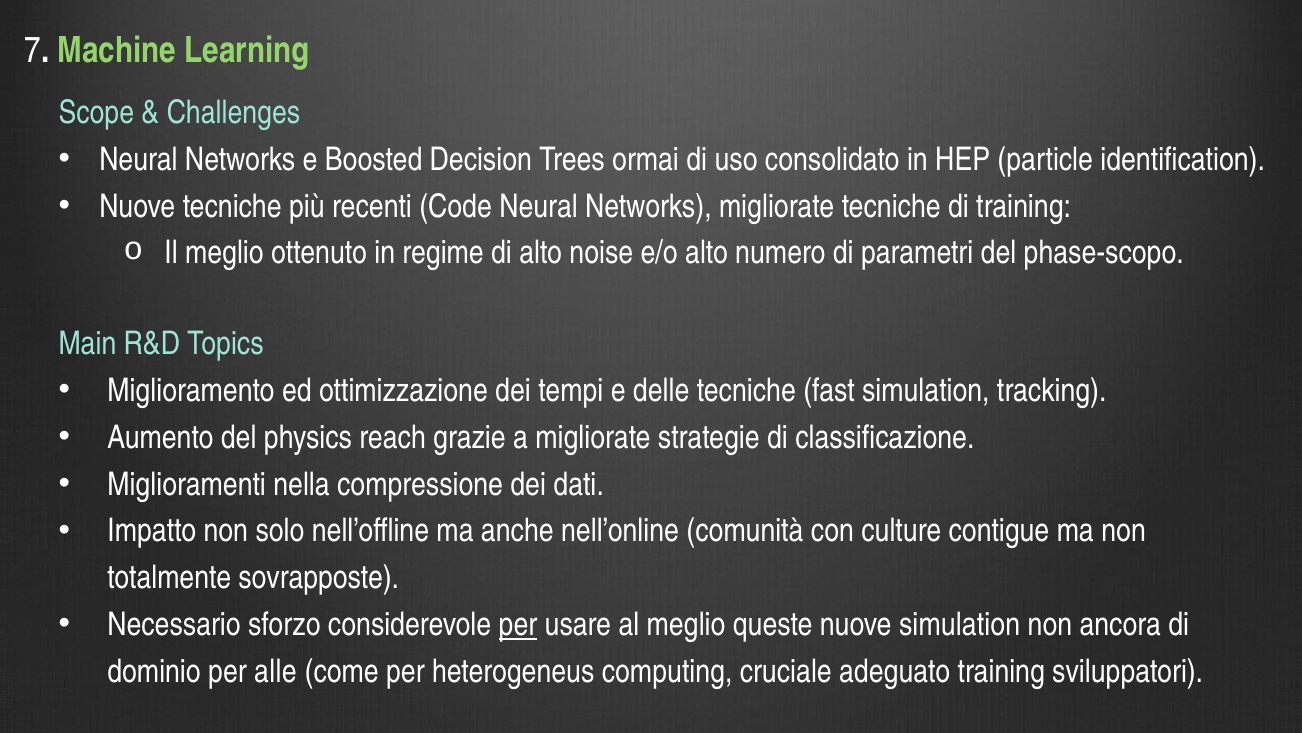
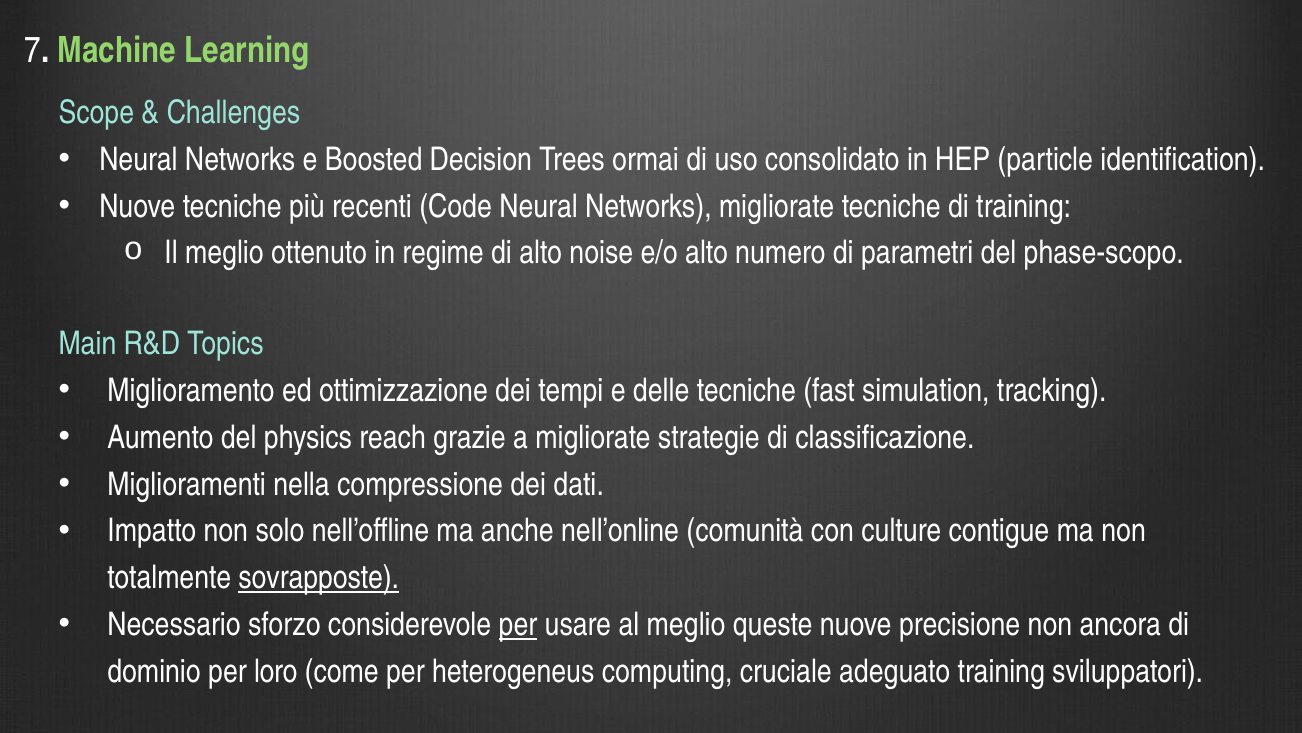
sovrapposte underline: none -> present
nuove simulation: simulation -> precisione
alle: alle -> loro
